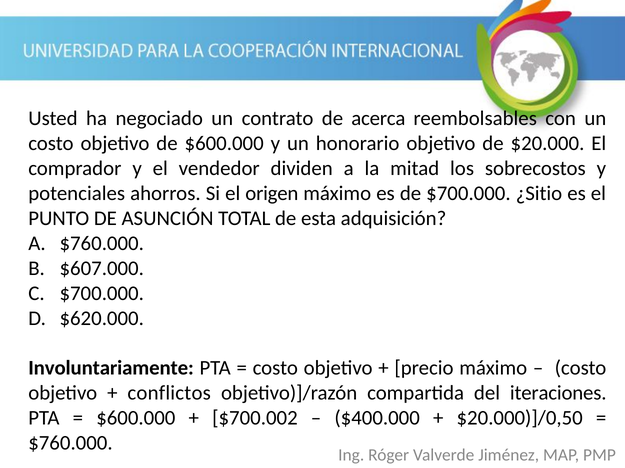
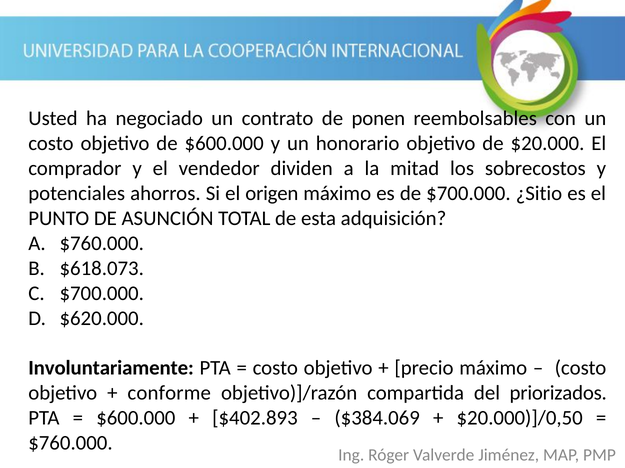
acerca: acerca -> ponen
$607.000: $607.000 -> $618.073
conflictos: conflictos -> conforme
iteraciones: iteraciones -> priorizados
$700.002: $700.002 -> $402.893
$400.000: $400.000 -> $384.069
